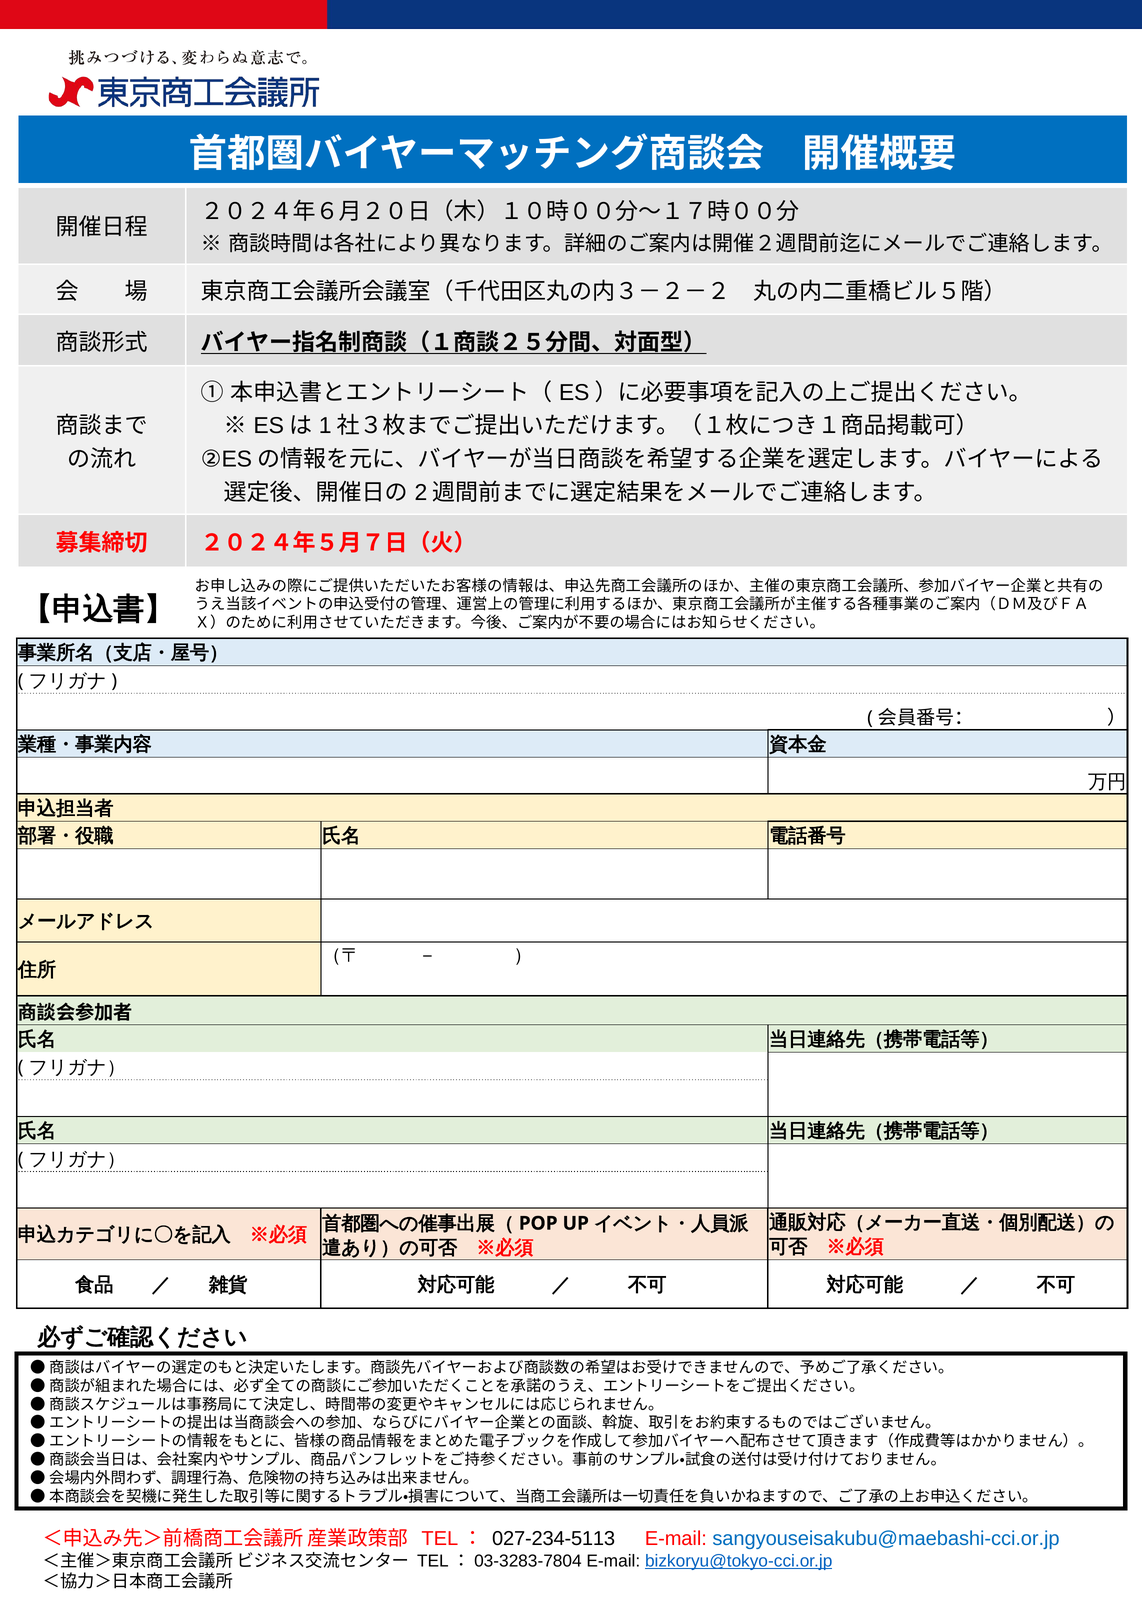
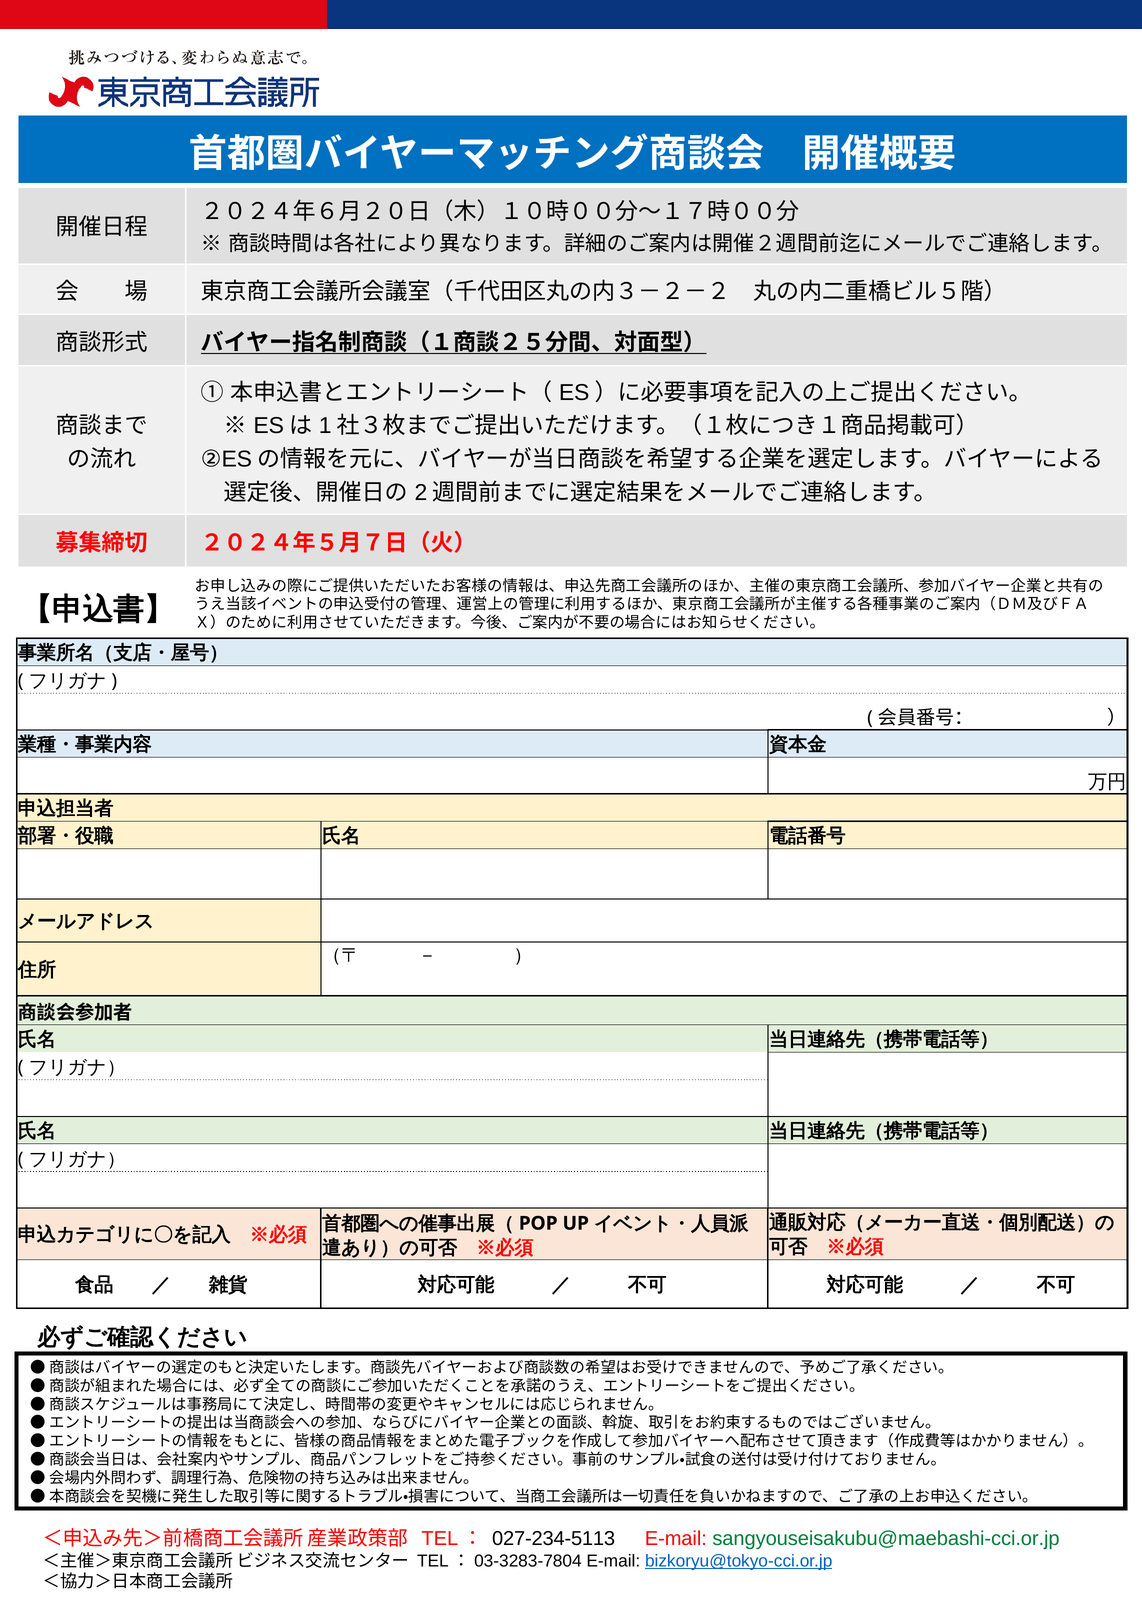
sangyouseisakubu@maebashi-cci.or.jp colour: blue -> green
